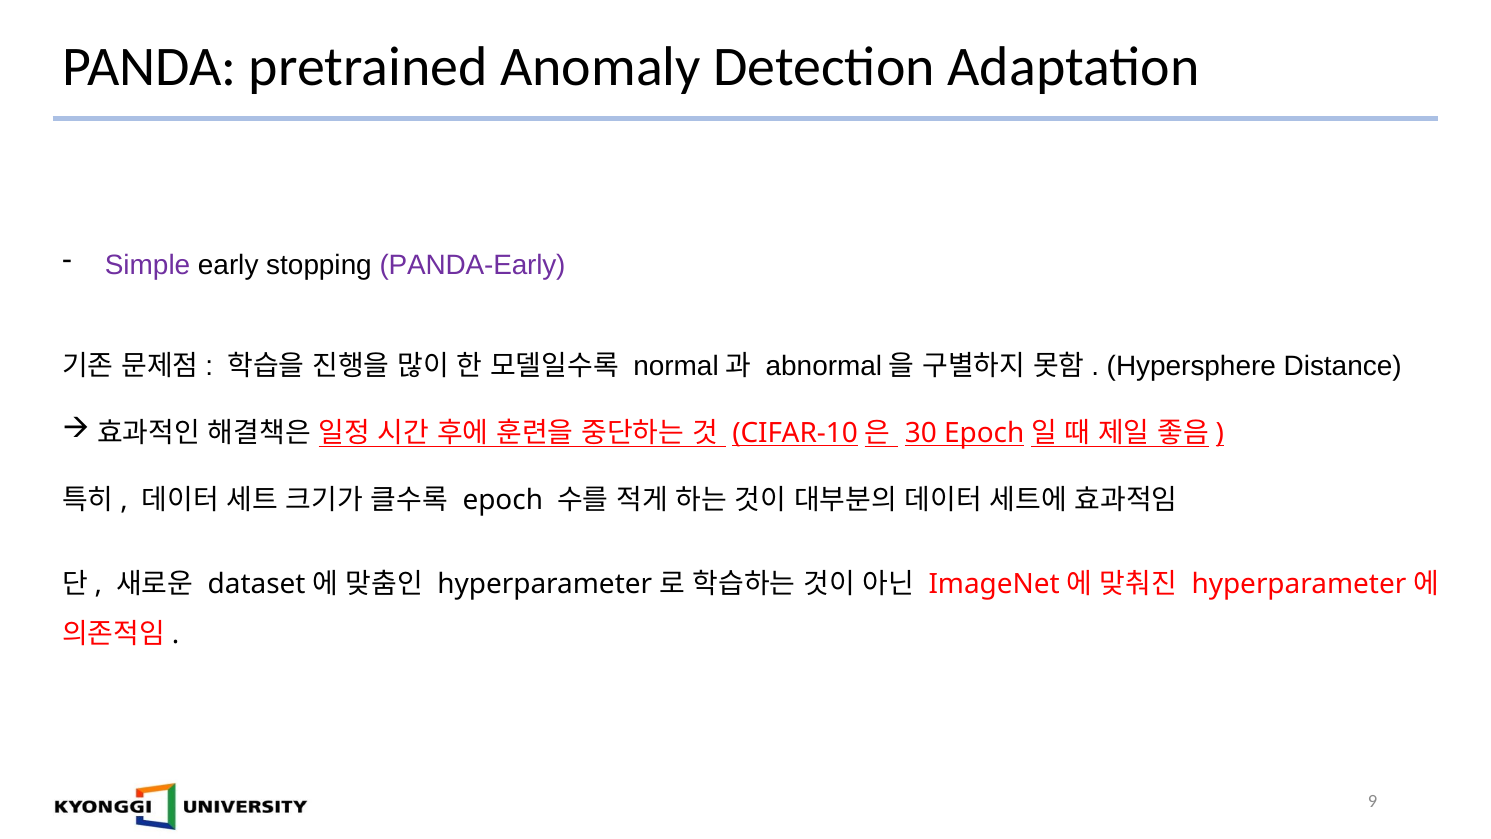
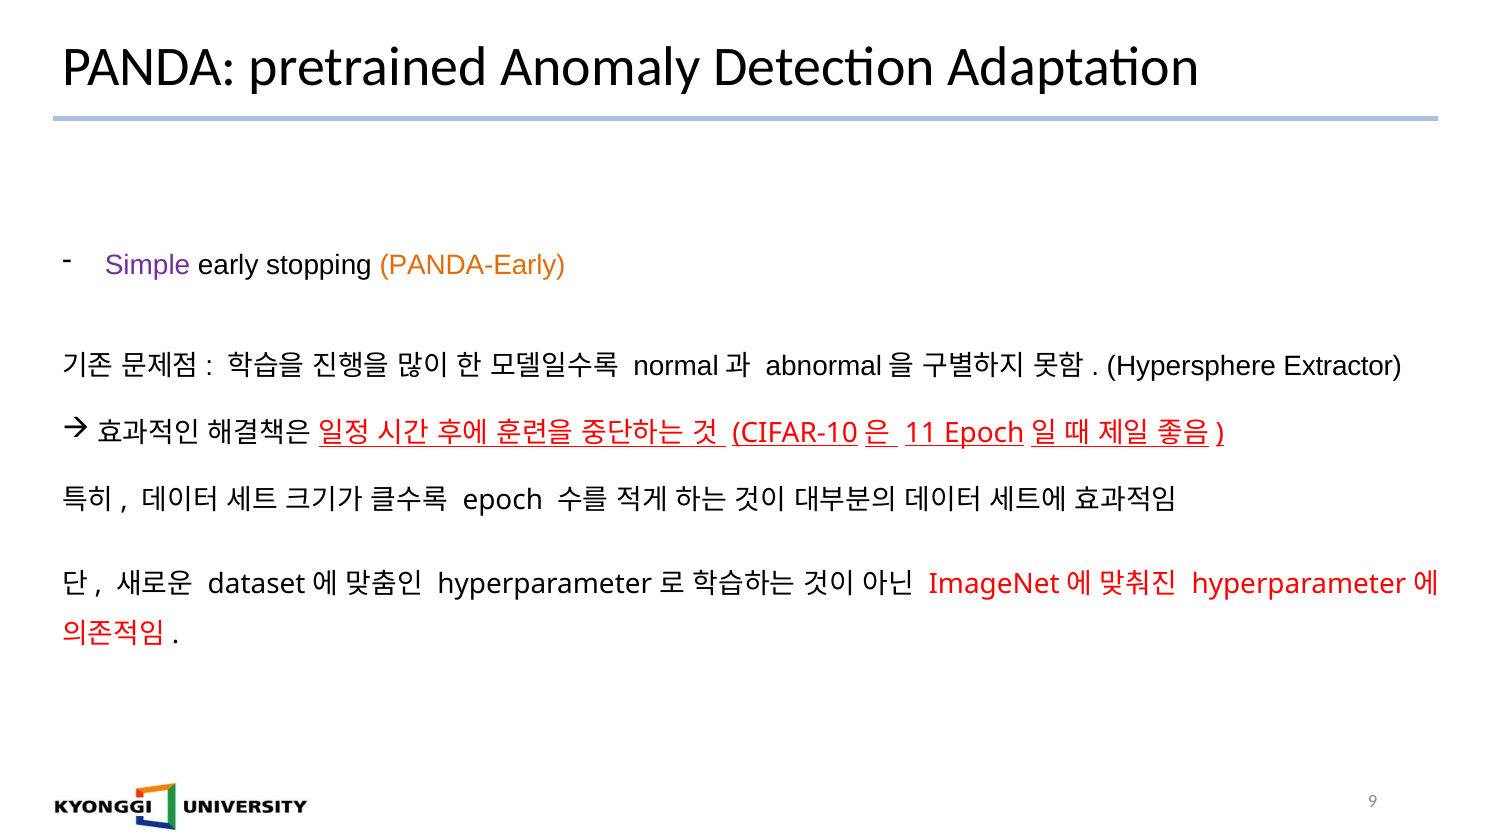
PANDA-Early colour: purple -> orange
Distance: Distance -> Extractor
30: 30 -> 11
